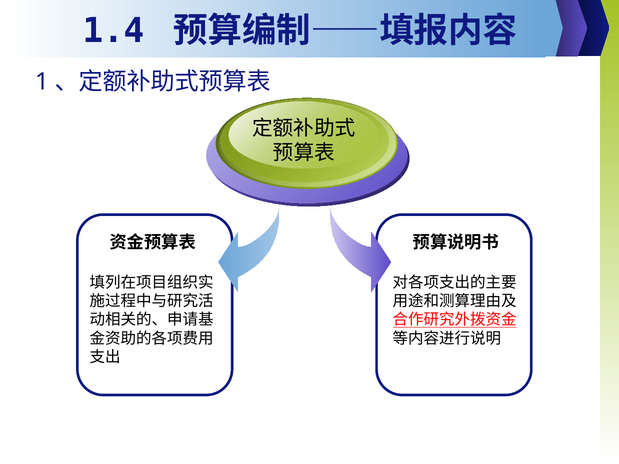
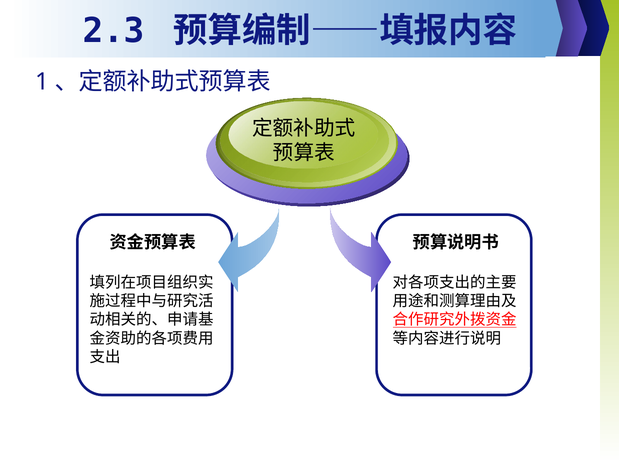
1.4: 1.4 -> 2.3
